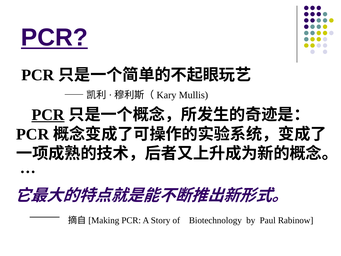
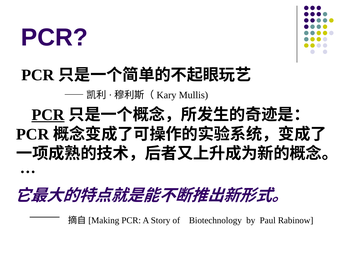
PCR at (54, 38) underline: present -> none
